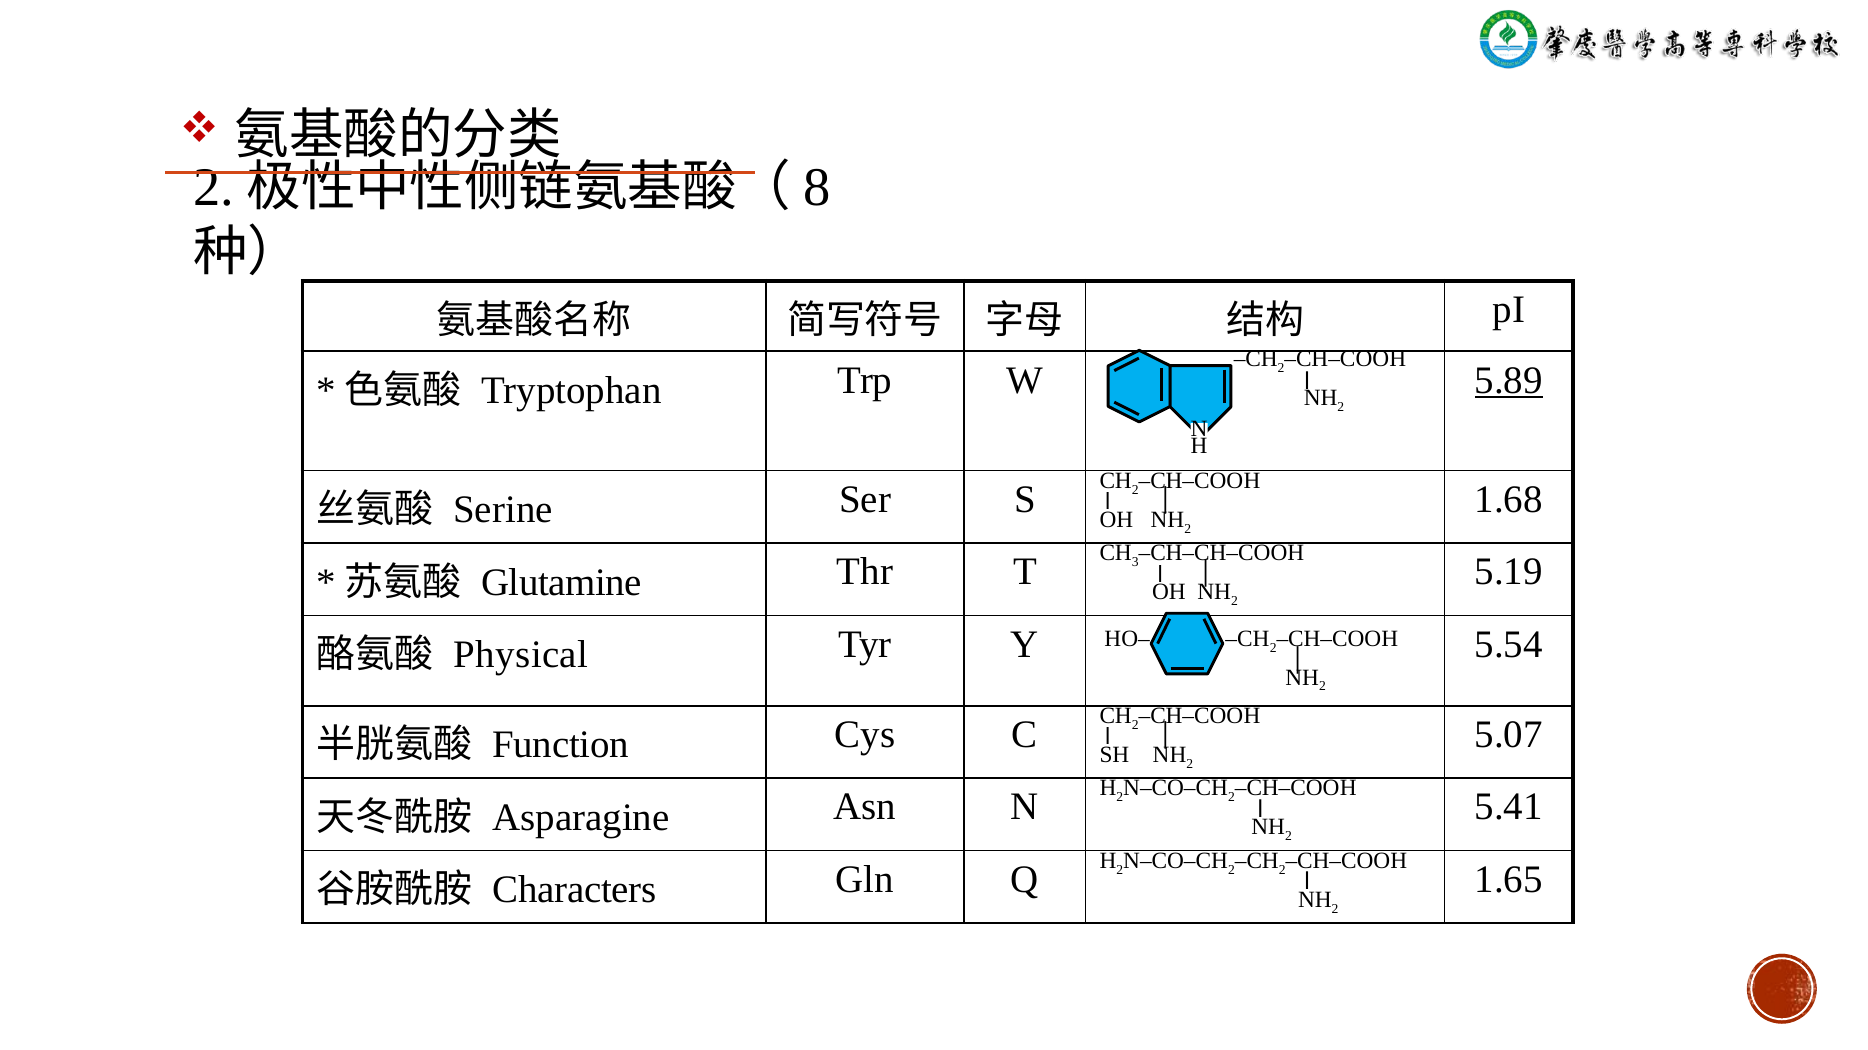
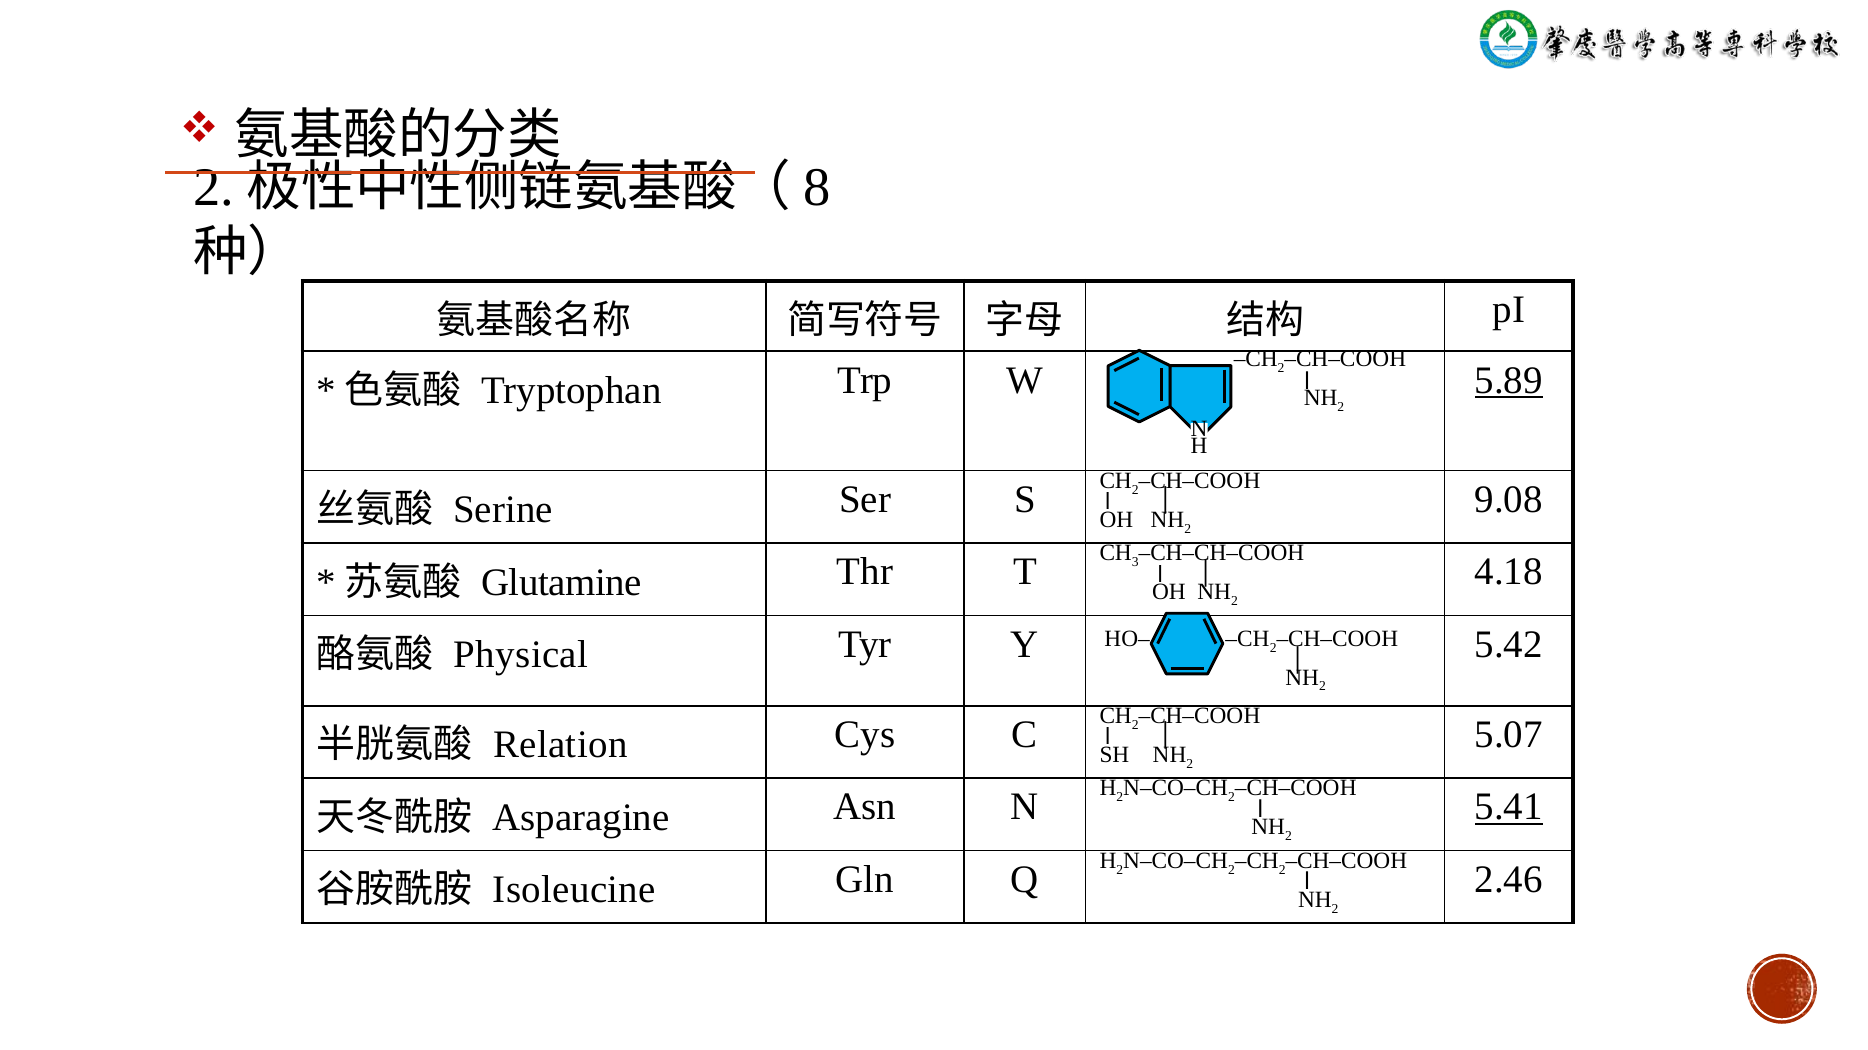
1.68: 1.68 -> 9.08
5.19: 5.19 -> 4.18
5.54: 5.54 -> 5.42
Function: Function -> Relation
5.41 underline: none -> present
1.65: 1.65 -> 2.46
Characters: Characters -> Isoleucine
